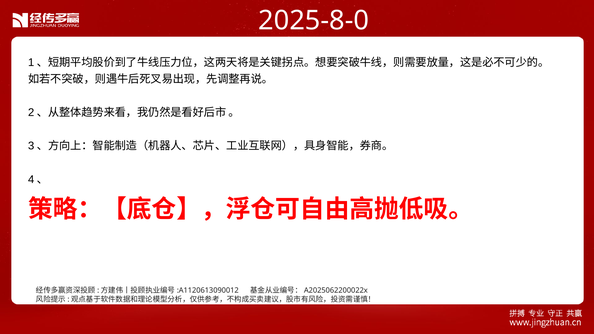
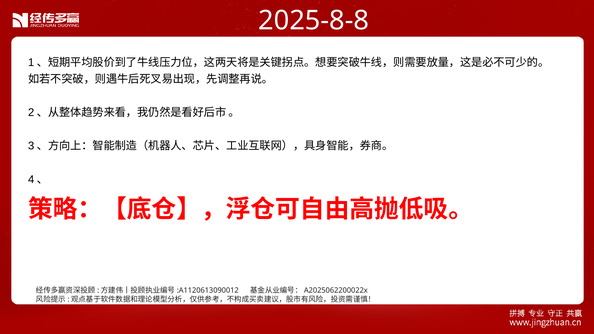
2025-8-0: 2025-8-0 -> 2025-8-8
